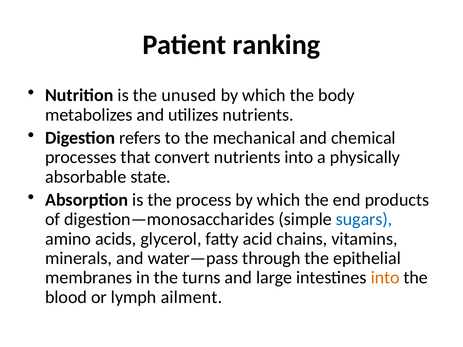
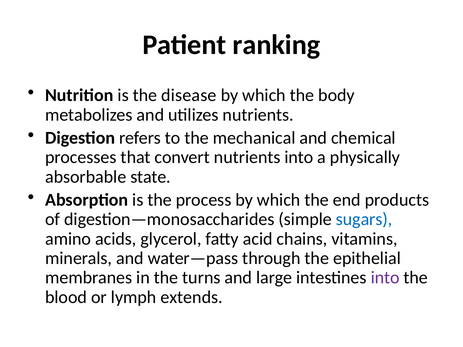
unused: unused -> disease
into at (385, 278) colour: orange -> purple
ailment: ailment -> extends
